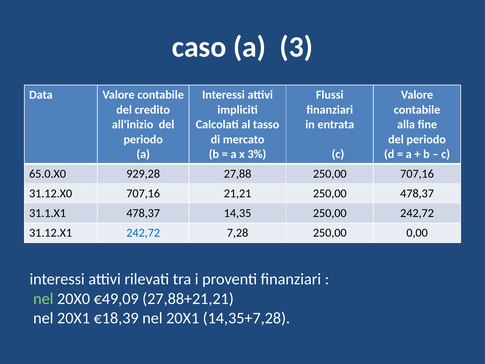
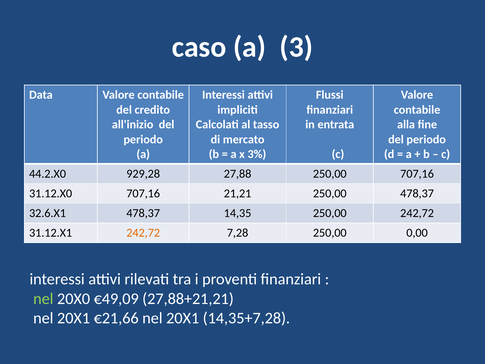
65.0.X0: 65.0.X0 -> 44.2.X0
31.1.X1: 31.1.X1 -> 32.6.X1
242,72 at (143, 233) colour: blue -> orange
€18,39: €18,39 -> €21,66
